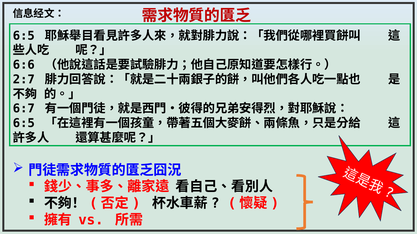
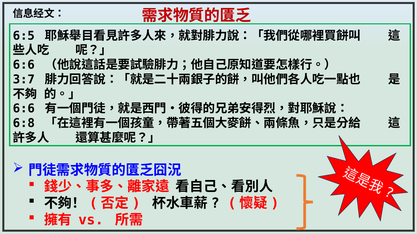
2:7: 2:7 -> 3:7
6:7 at (24, 109): 6:7 -> 6:6
6:5 at (24, 123): 6:5 -> 6:8
